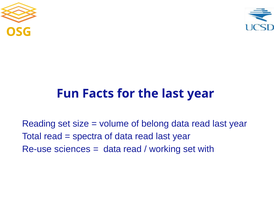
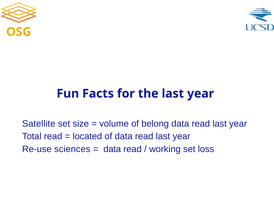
Reading: Reading -> Satellite
spectra: spectra -> located
with: with -> loss
